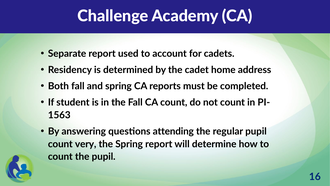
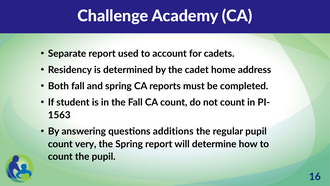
attending: attending -> additions
